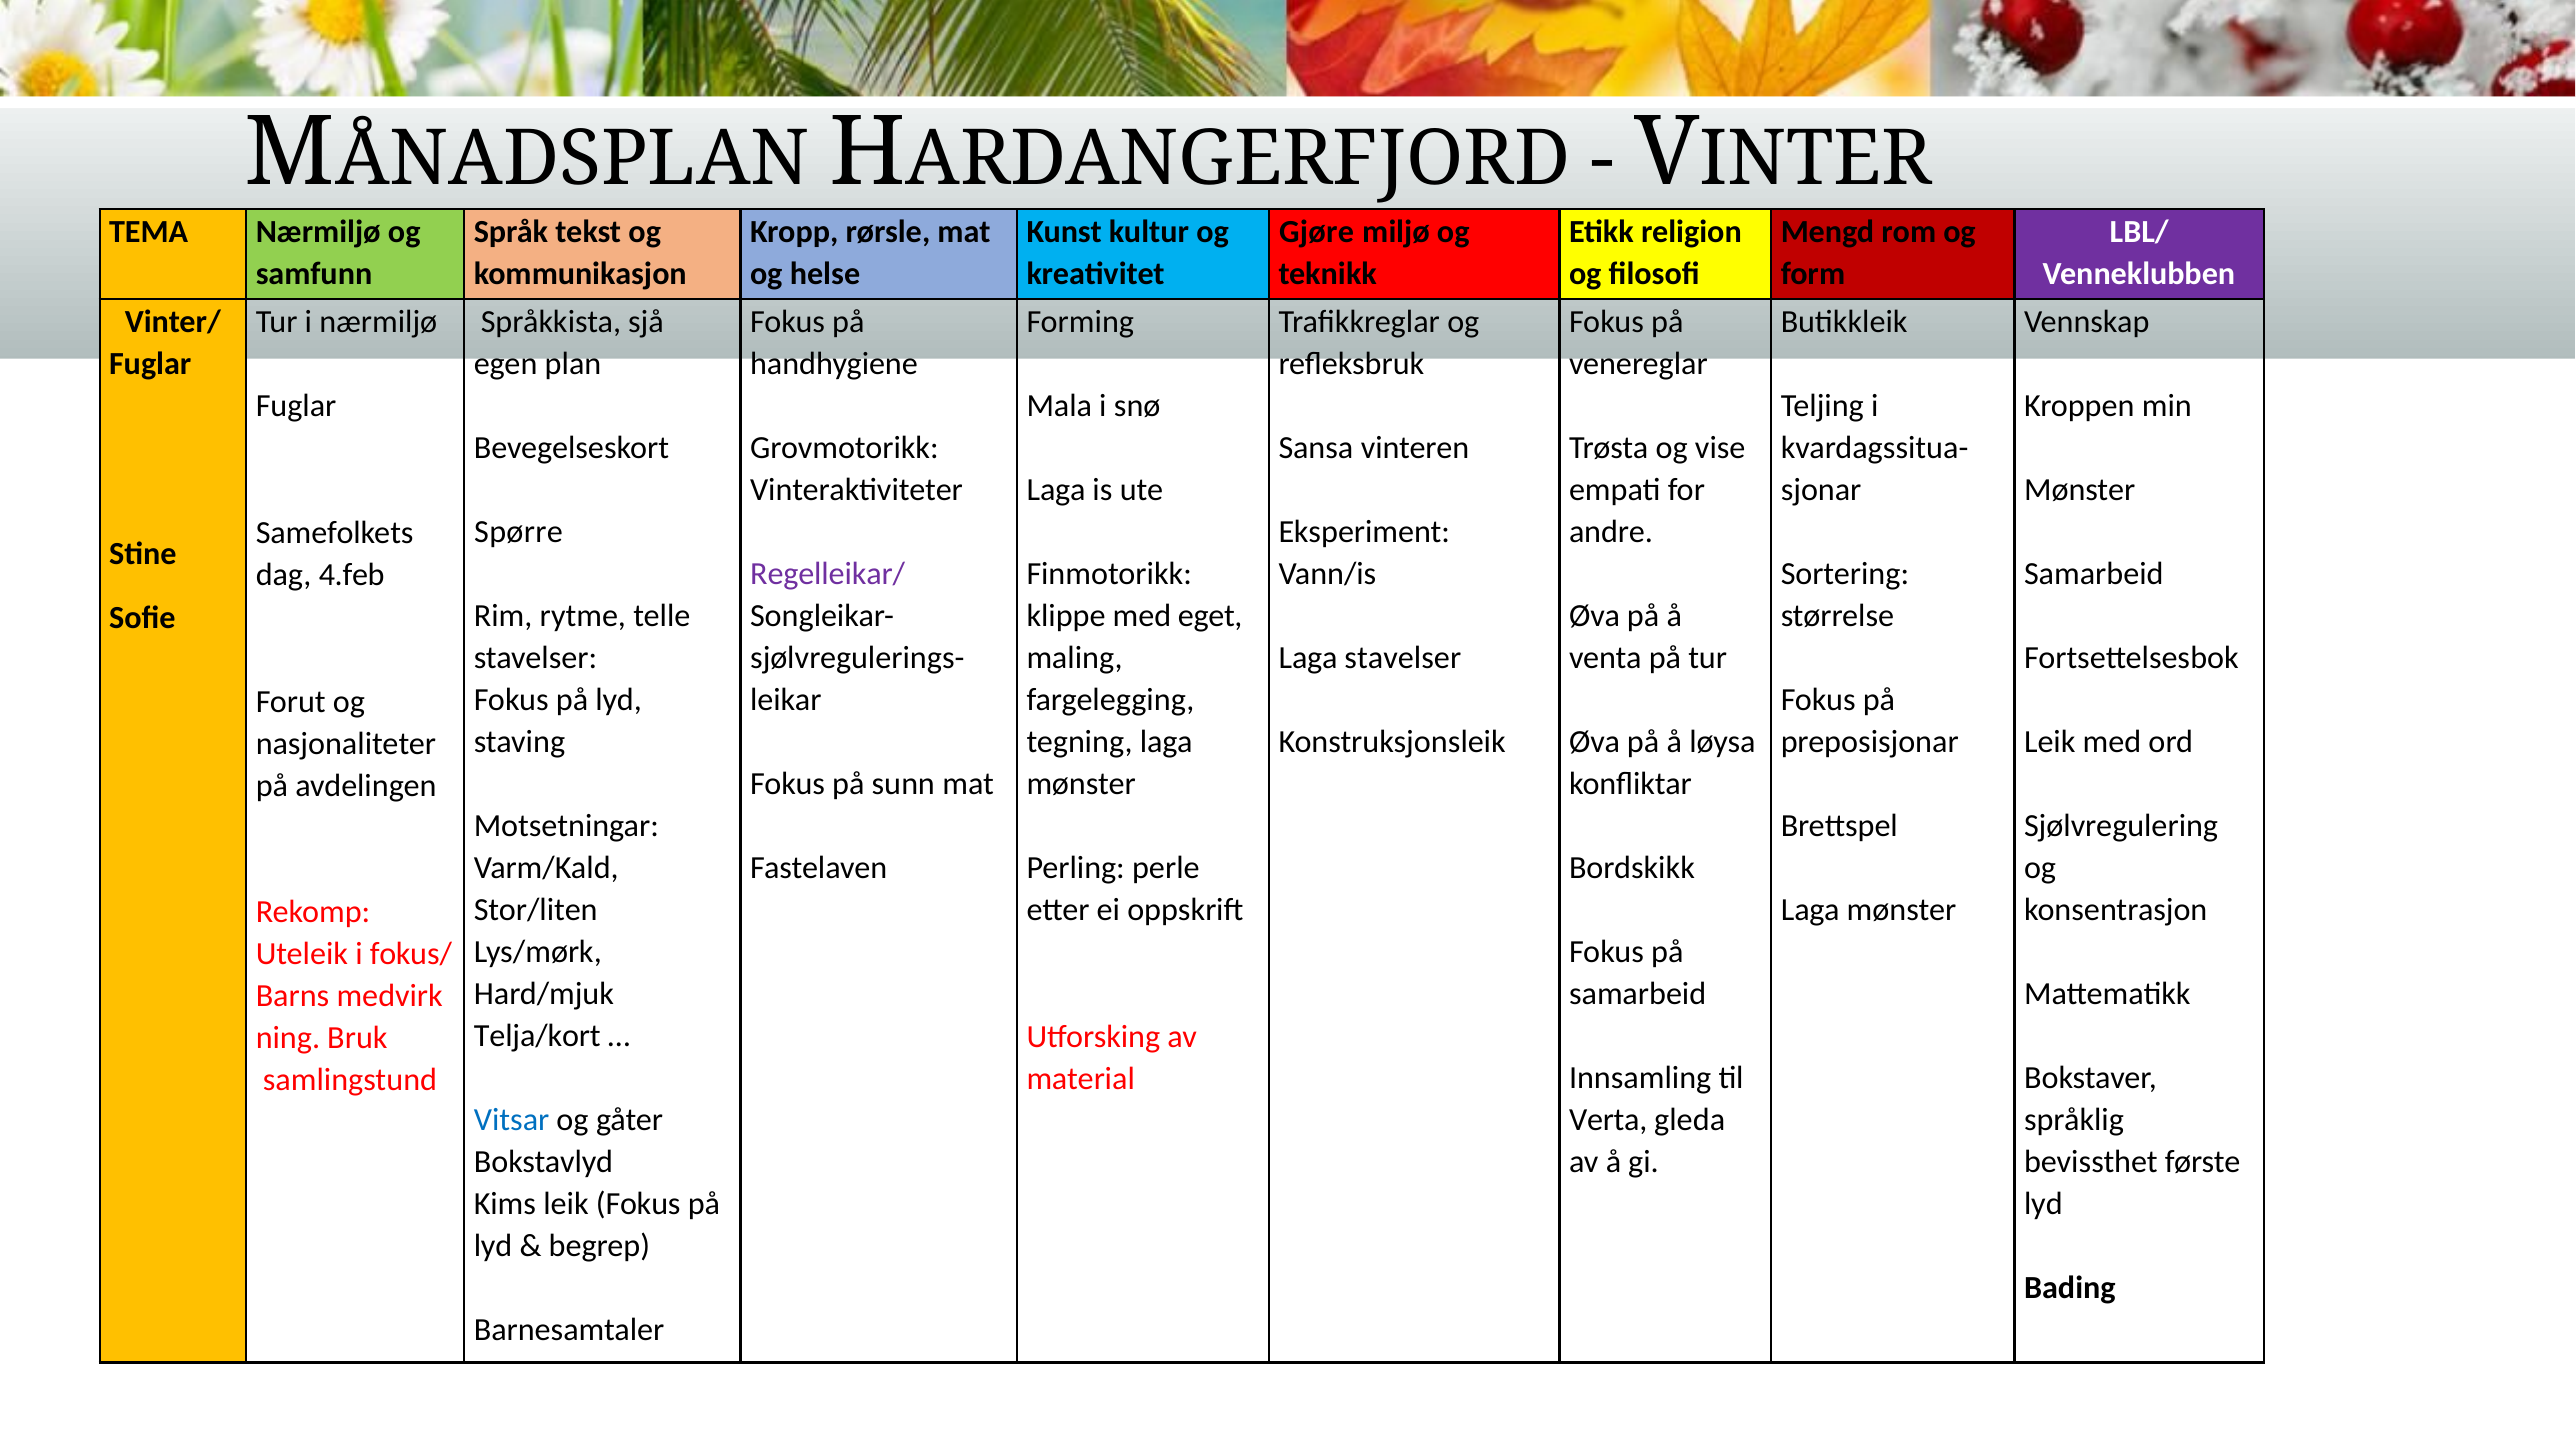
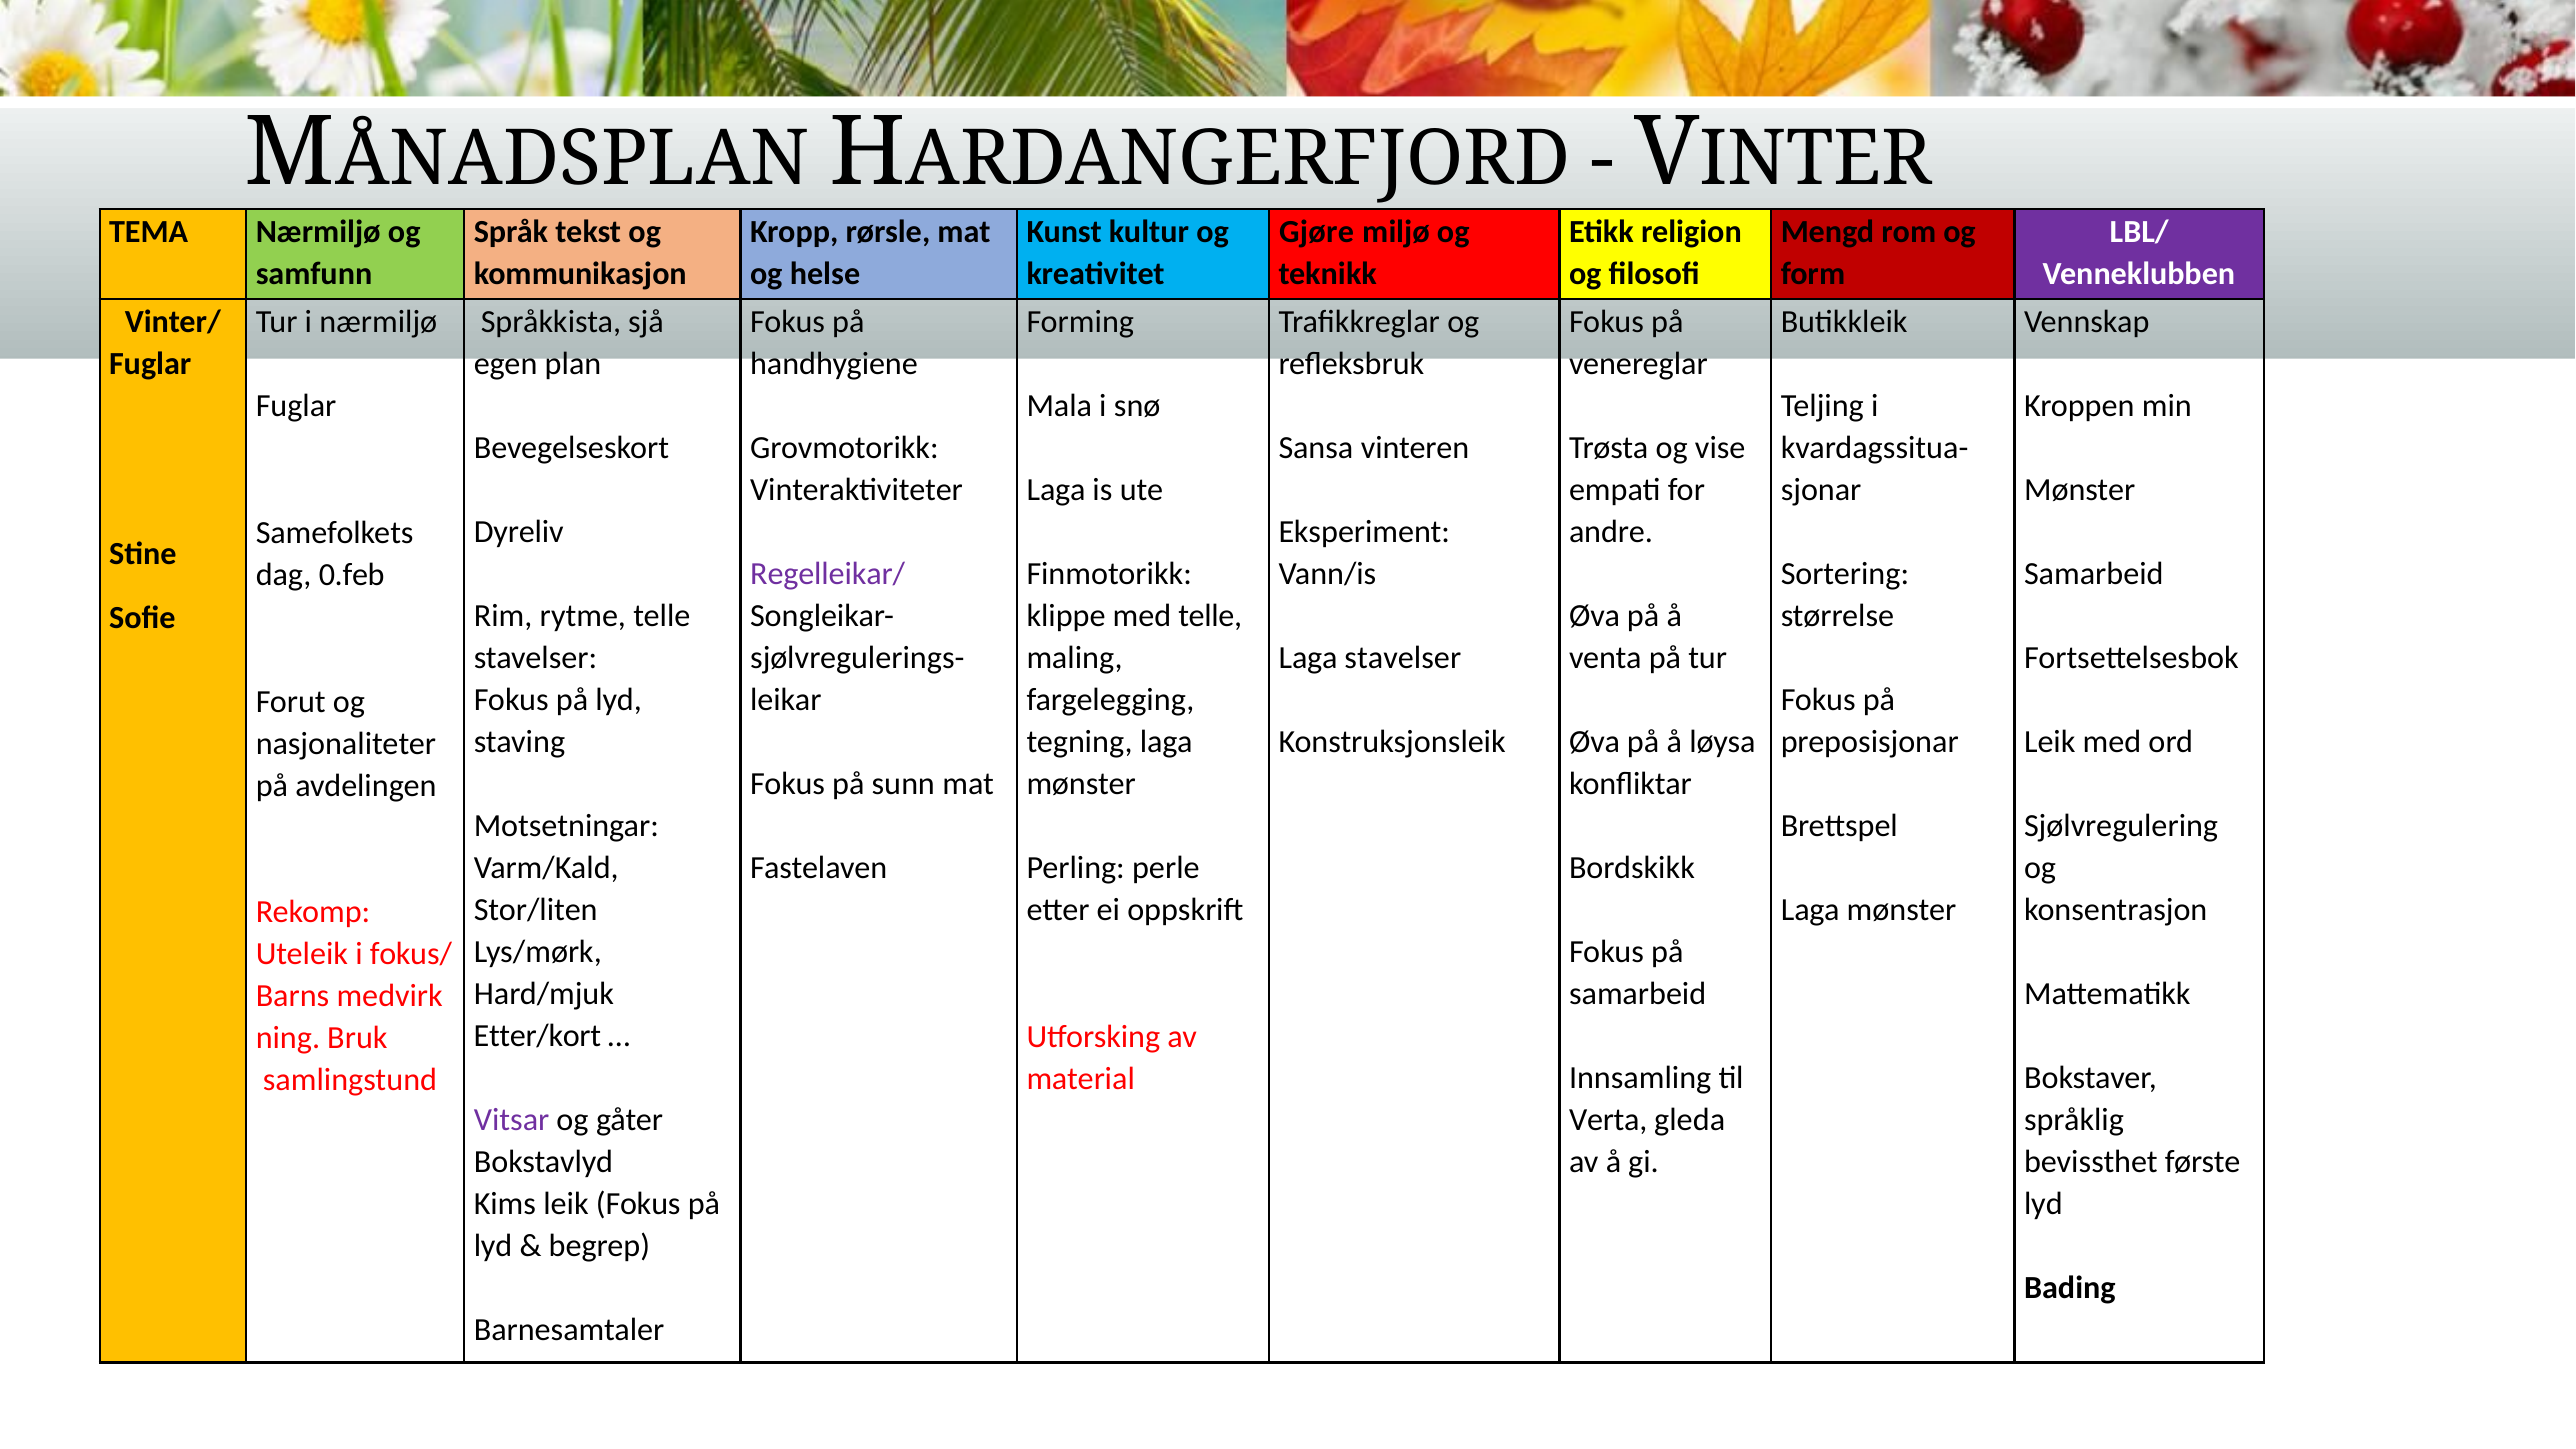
Spørre: Spørre -> Dyreliv
4.feb: 4.feb -> 0.feb
med eget: eget -> telle
Telja/kort: Telja/kort -> Etter/kort
Vitsar colour: blue -> purple
